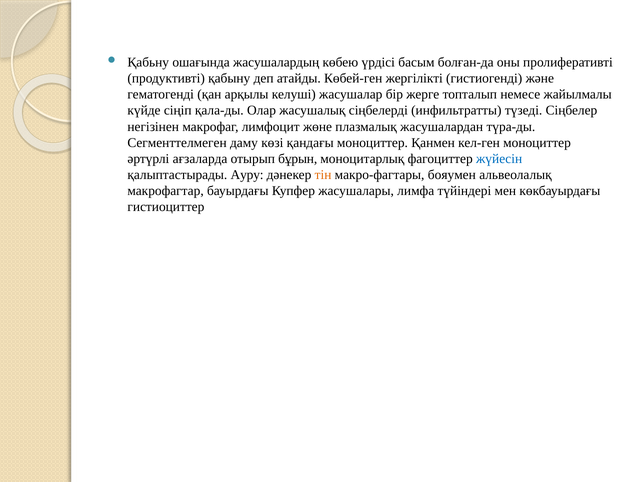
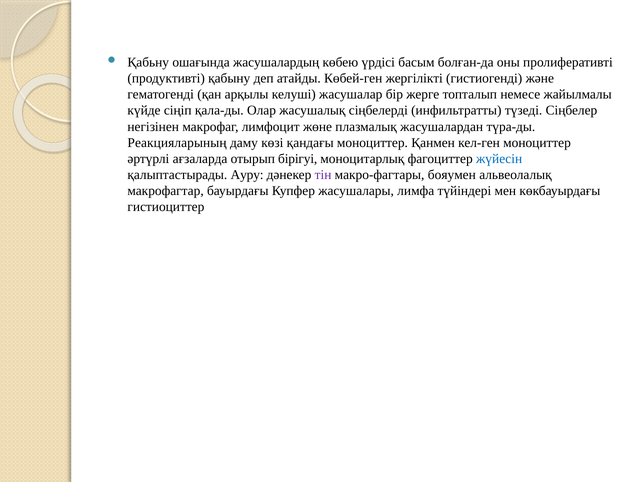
Сегменттелмеген: Сегменттелмеген -> Реакцияларының
бұрын: бұрын -> бірігуі
тін colour: orange -> purple
